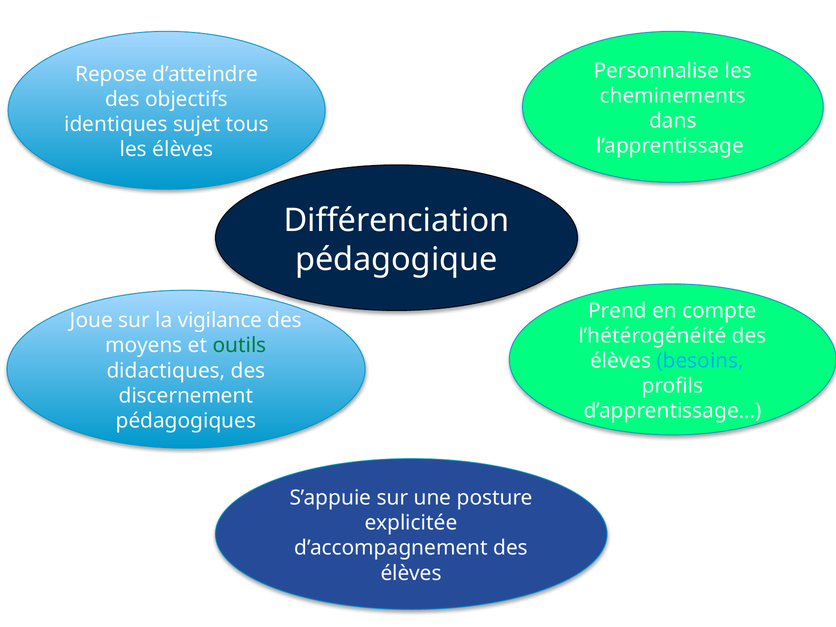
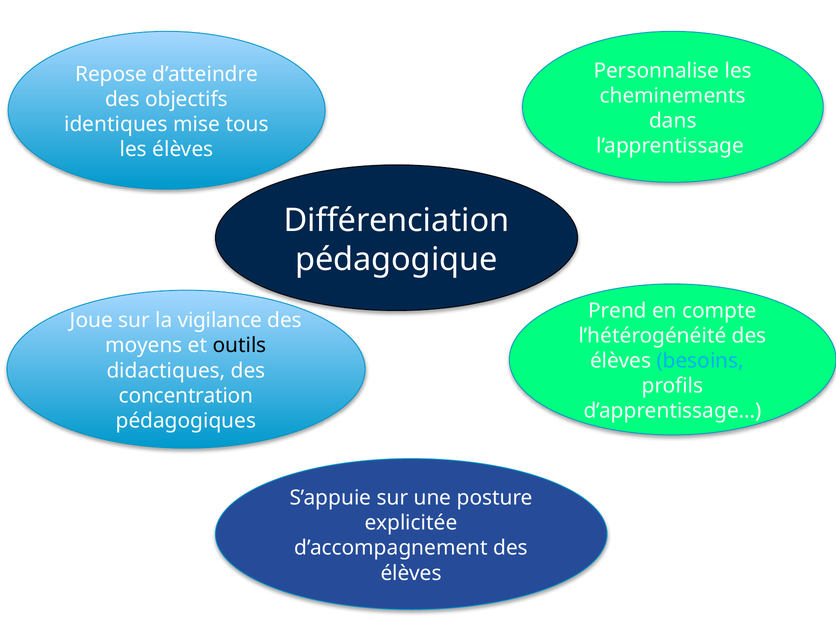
sujet: sujet -> mise
outils colour: green -> black
discernement: discernement -> concentration
